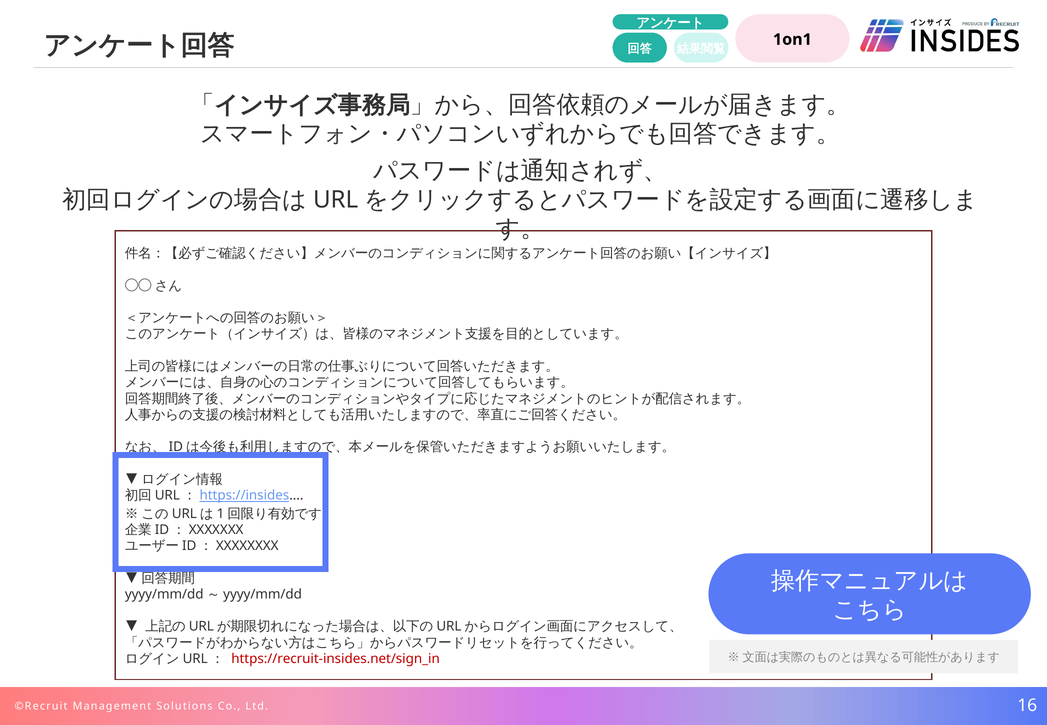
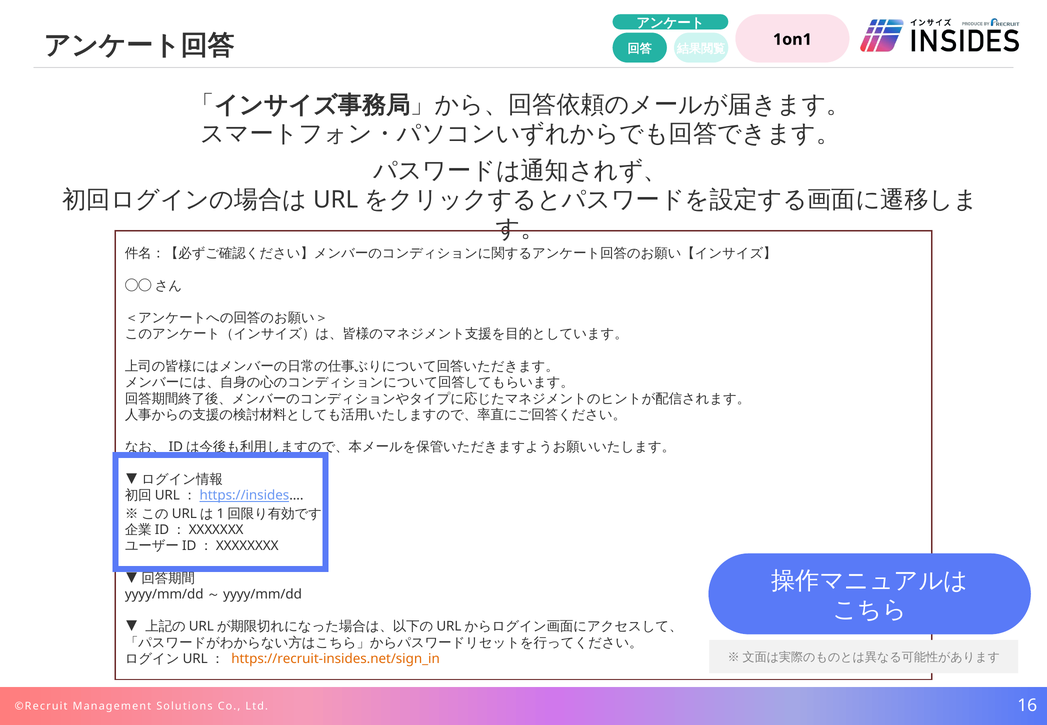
https://recruit-insides.net/sign_in colour: red -> orange
